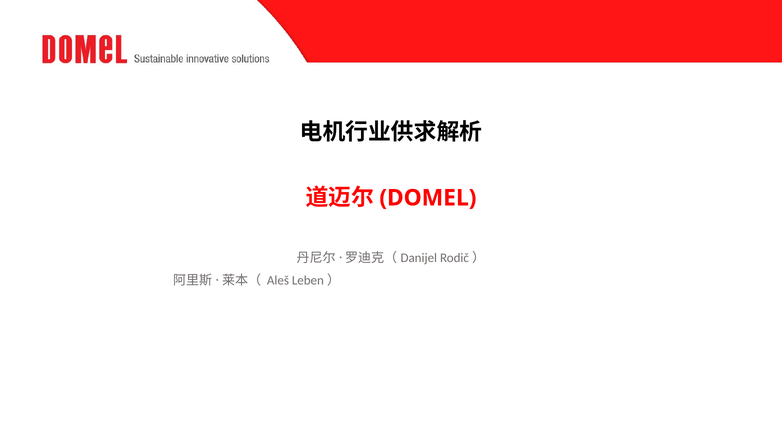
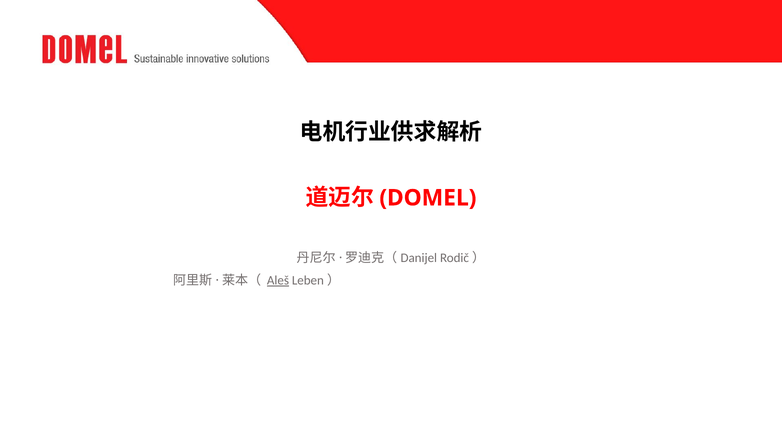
Aleš underline: none -> present
